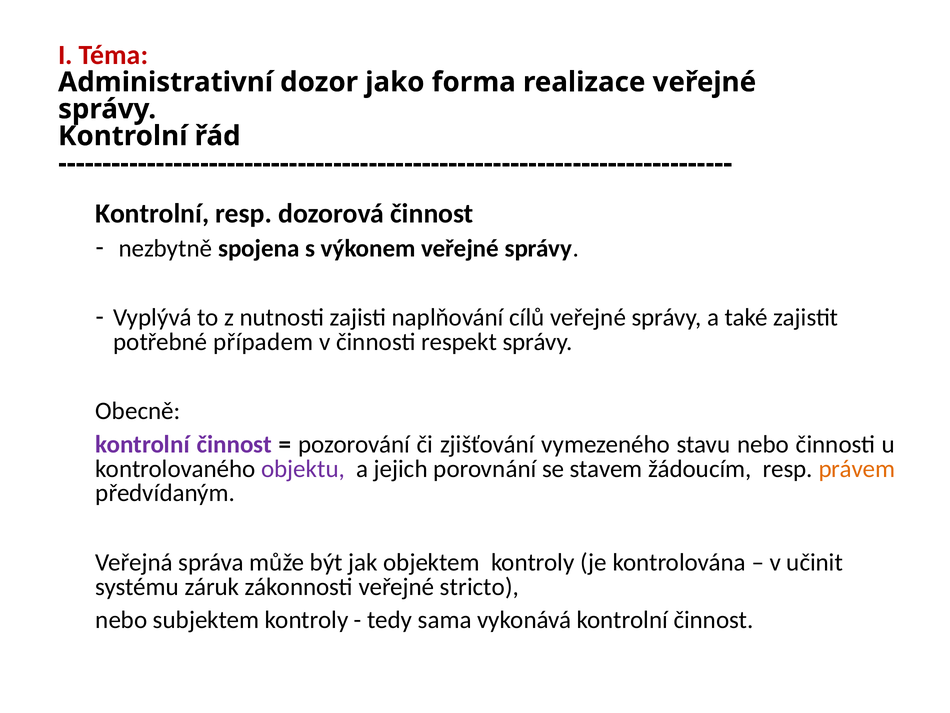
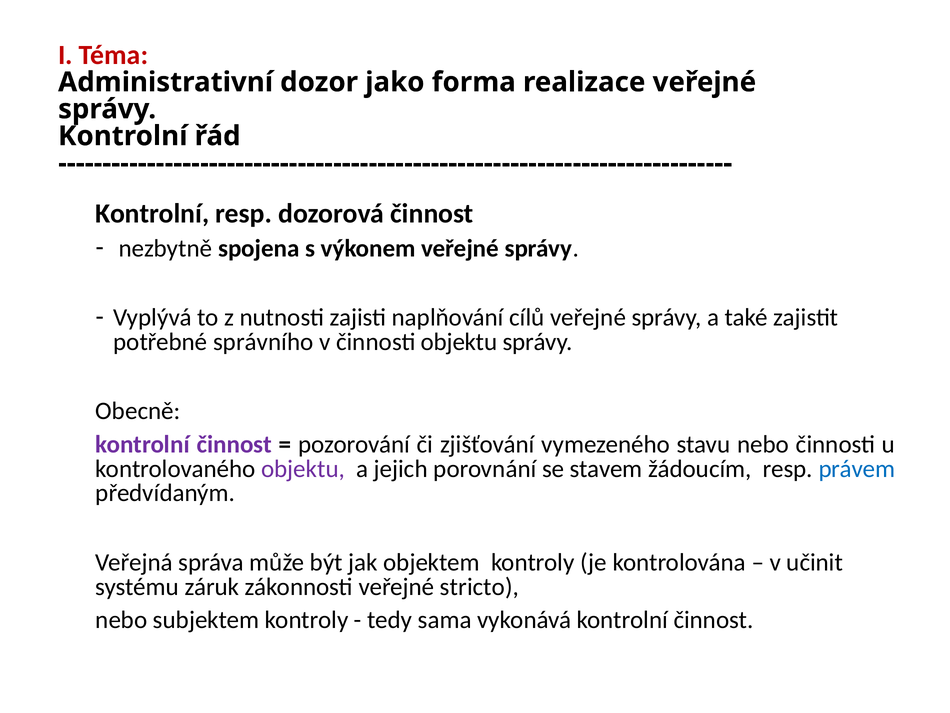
případem: případem -> správního
činnosti respekt: respekt -> objektu
právem colour: orange -> blue
